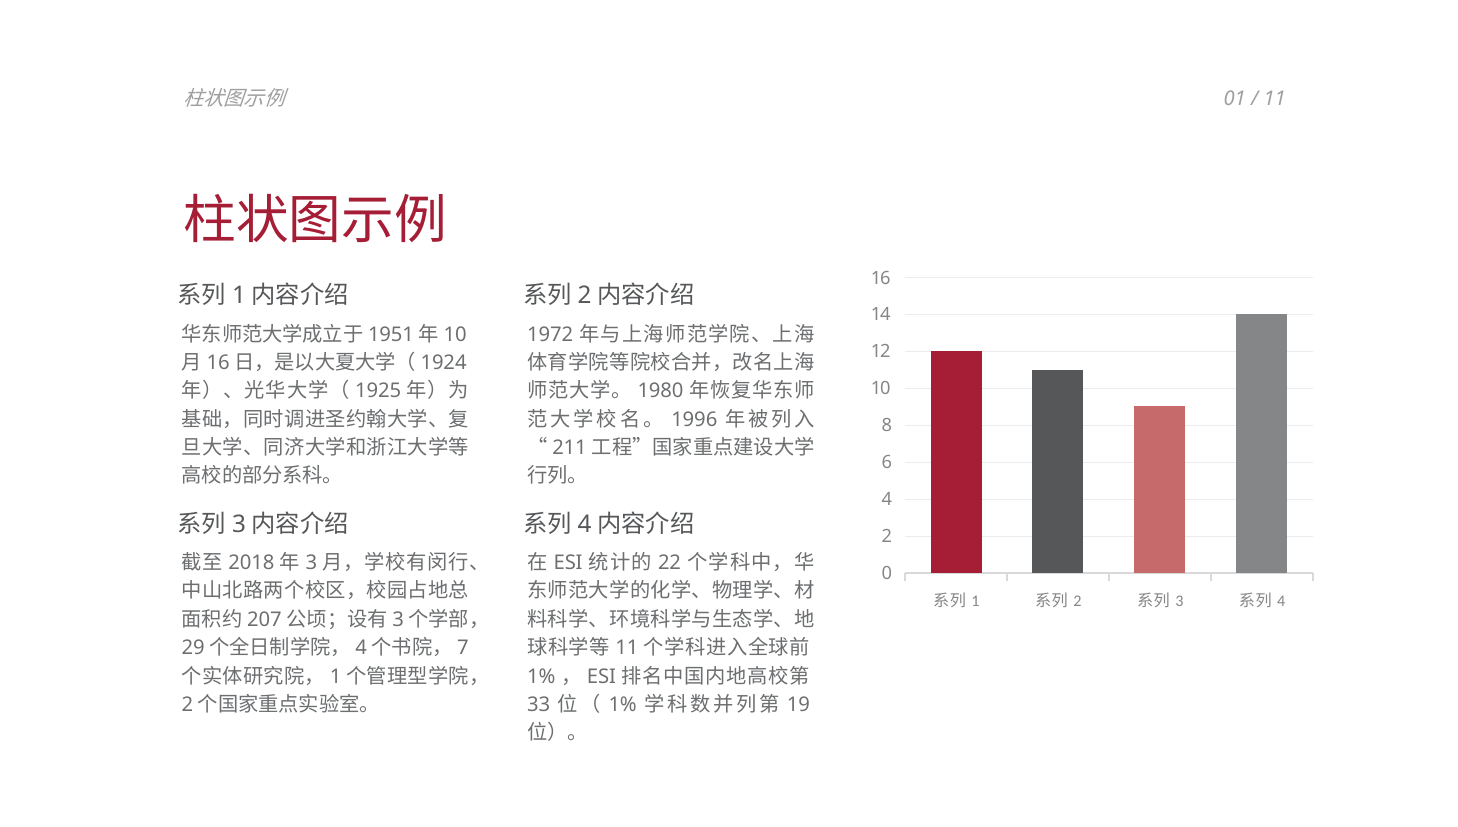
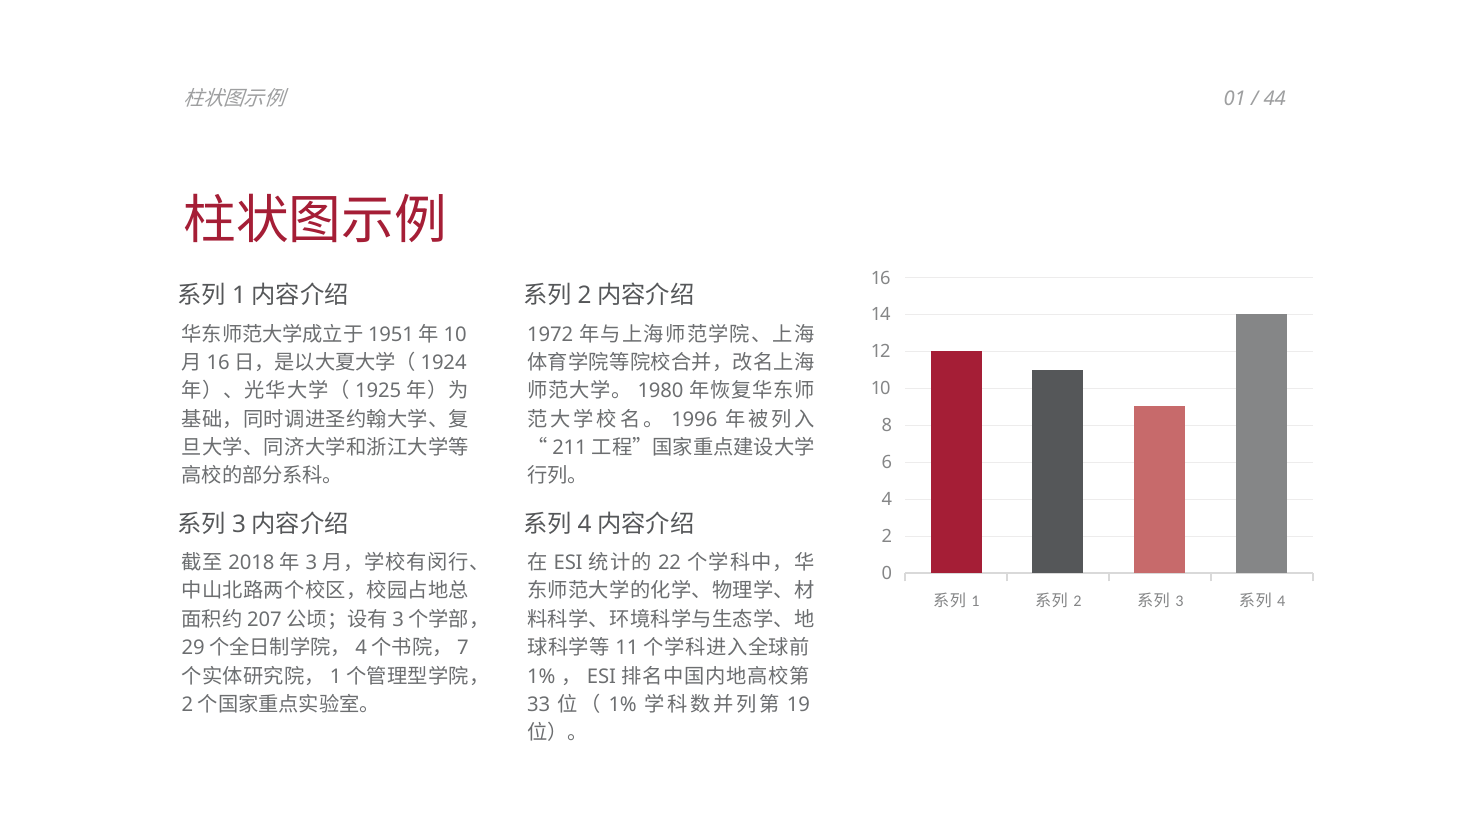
11 at (1275, 99): 11 -> 44
